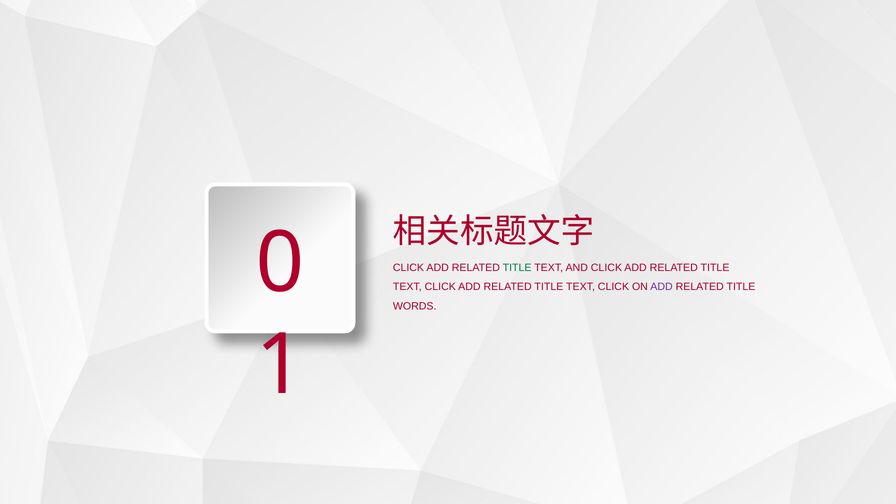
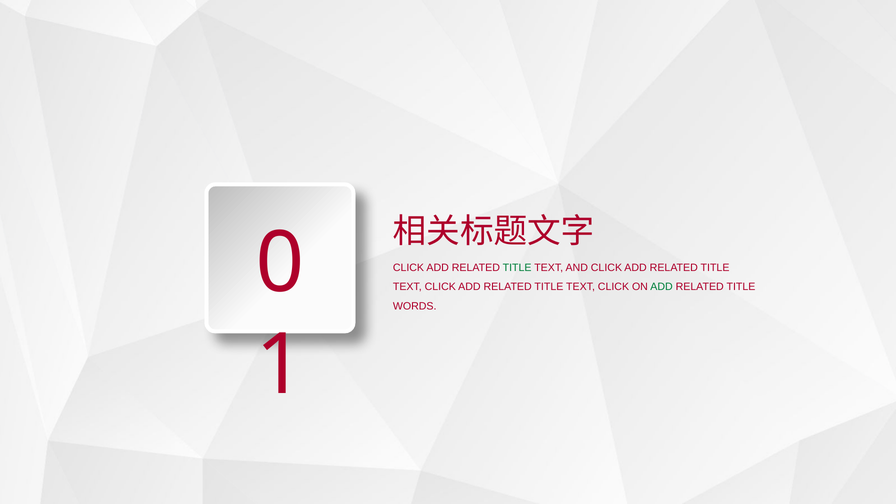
ADD at (662, 287) colour: purple -> green
